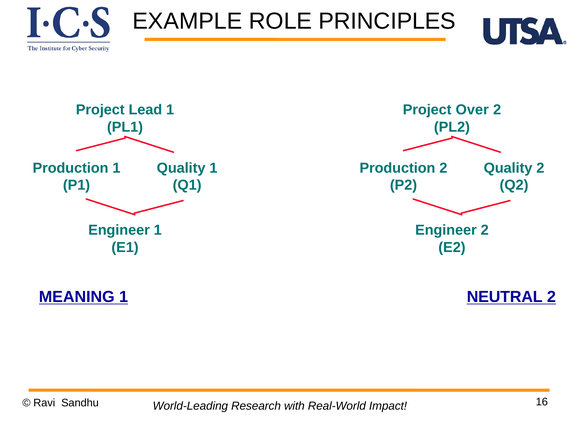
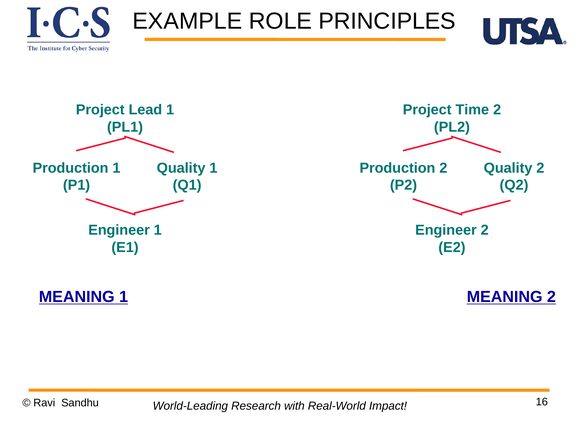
Over: Over -> Time
NEUTRAL at (505, 297): NEUTRAL -> MEANING
